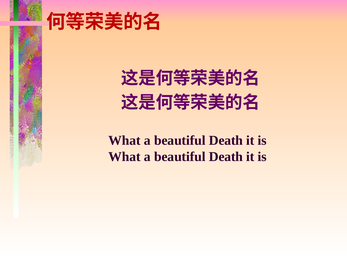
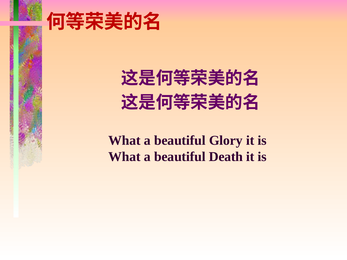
Death at (226, 141): Death -> Glory
